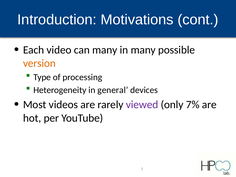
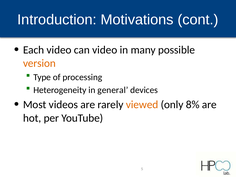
can many: many -> video
viewed colour: purple -> orange
7%: 7% -> 8%
